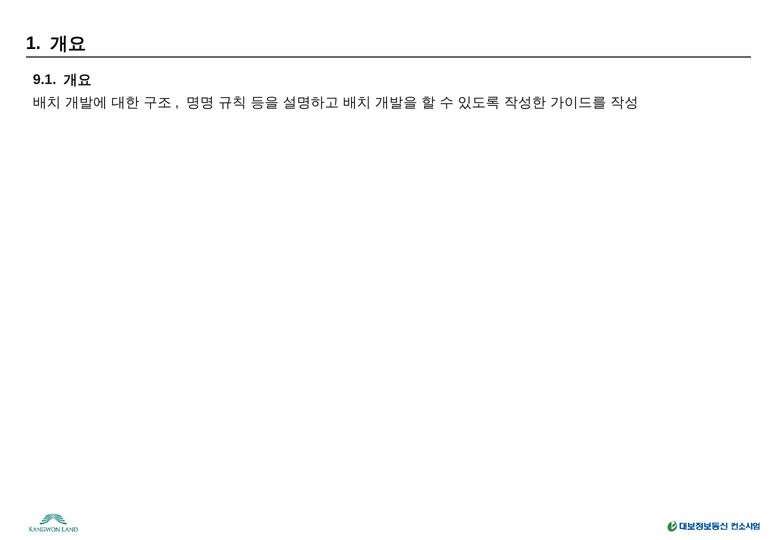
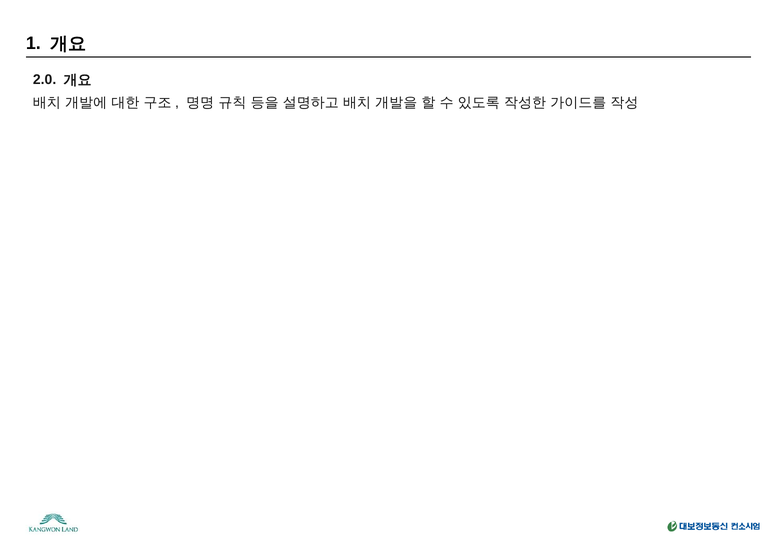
9.1: 9.1 -> 2.0
